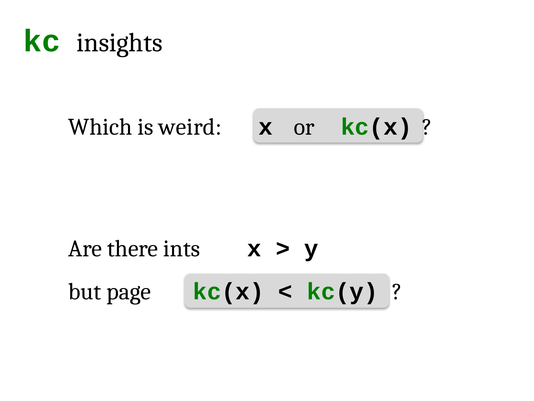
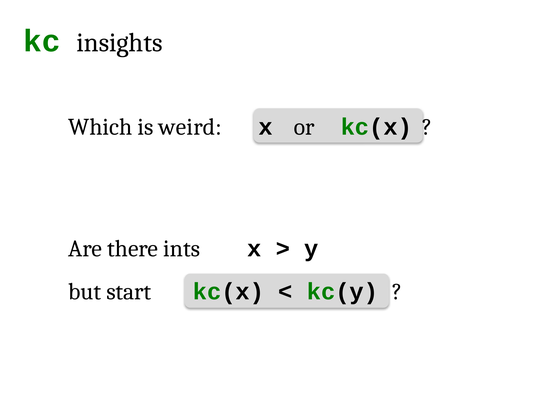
page: page -> start
